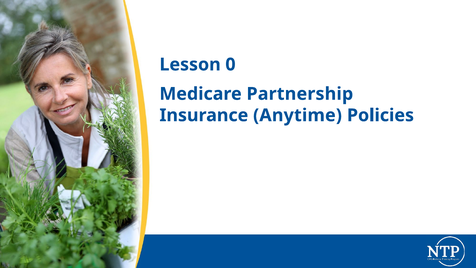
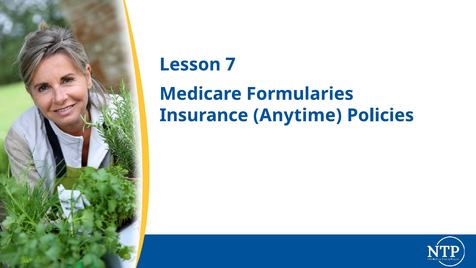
0: 0 -> 7
Partnership: Partnership -> Formularies
